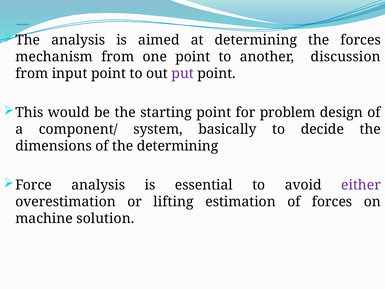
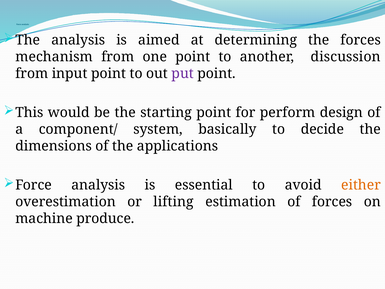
problem: problem -> perform
the determining: determining -> applications
either colour: purple -> orange
solution: solution -> produce
